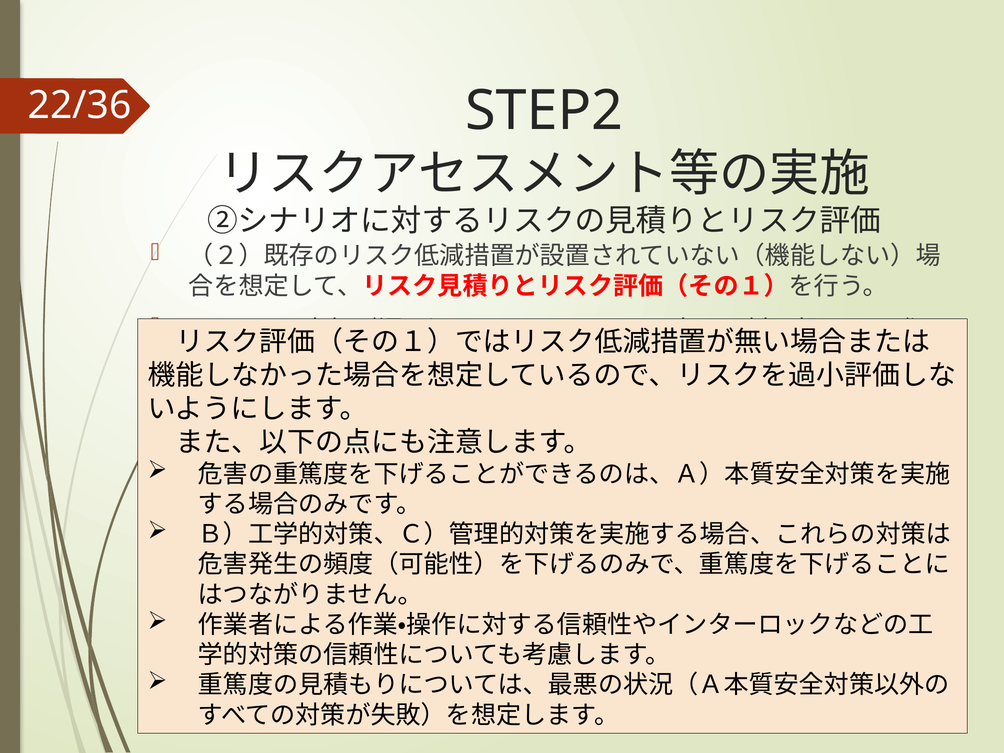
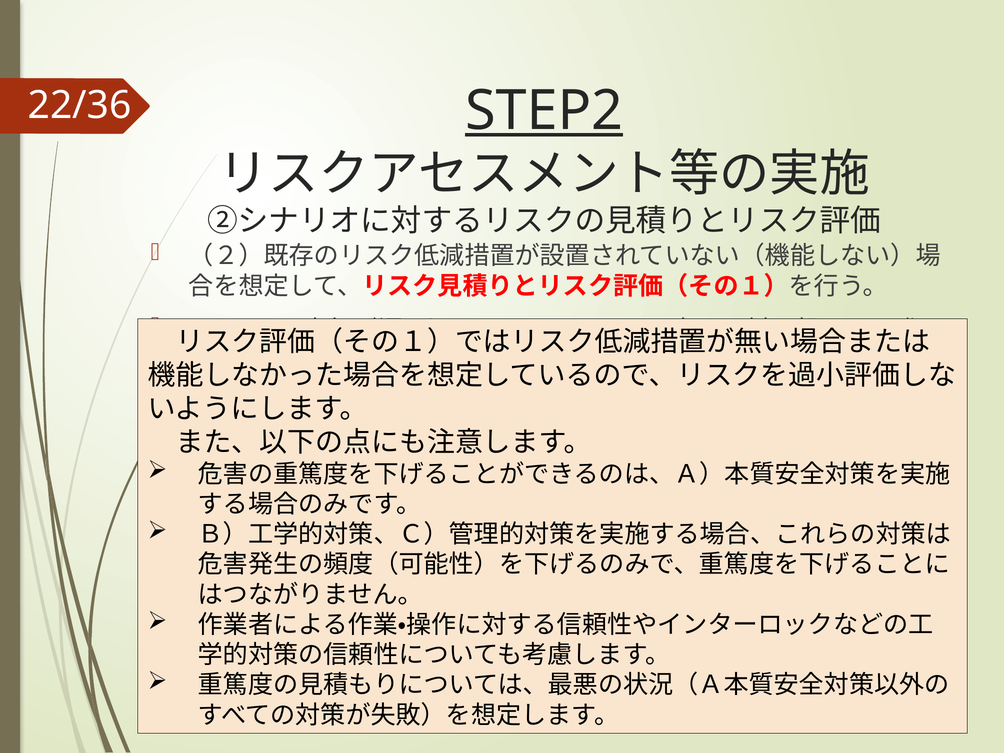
STEP2 underline: none -> present
